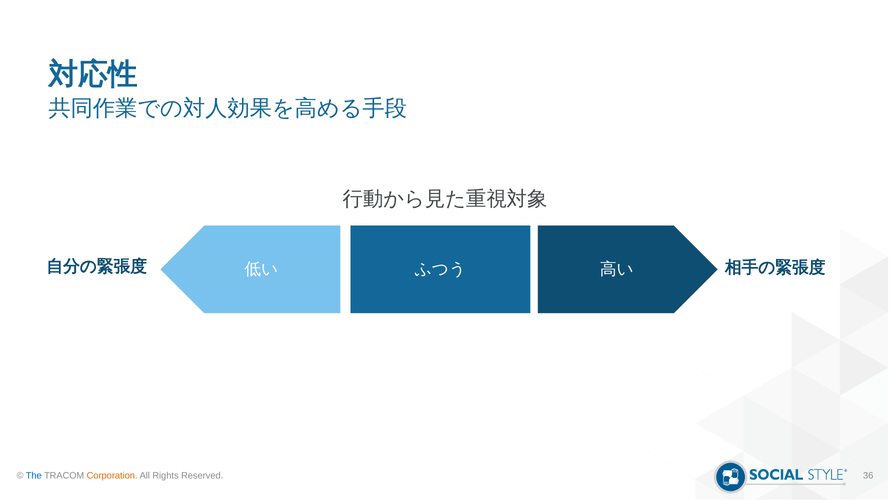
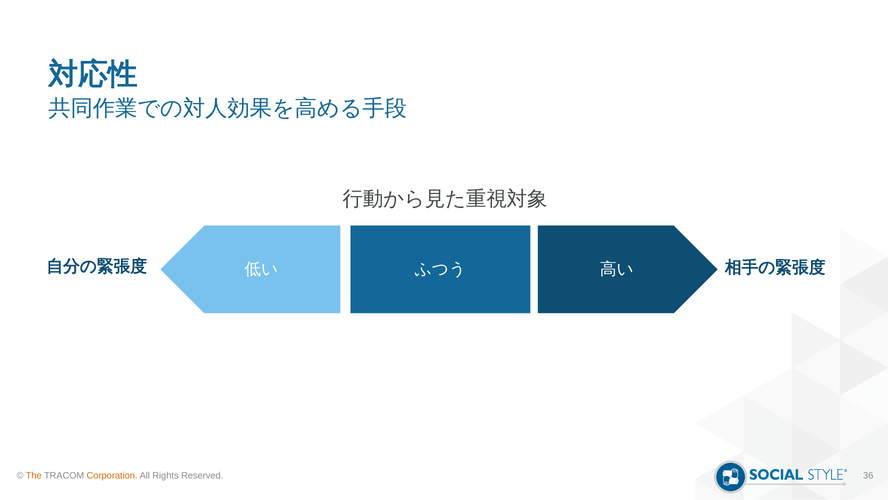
The colour: blue -> orange
